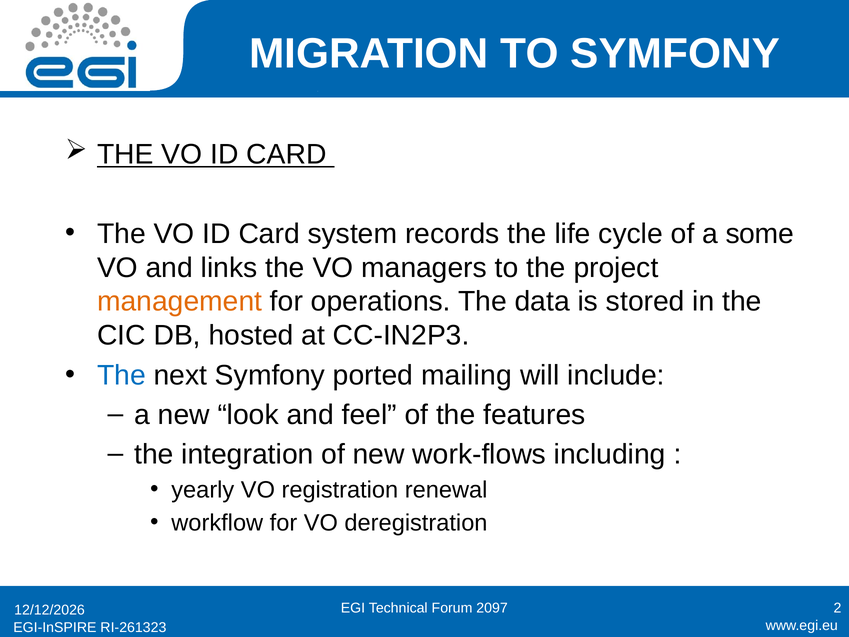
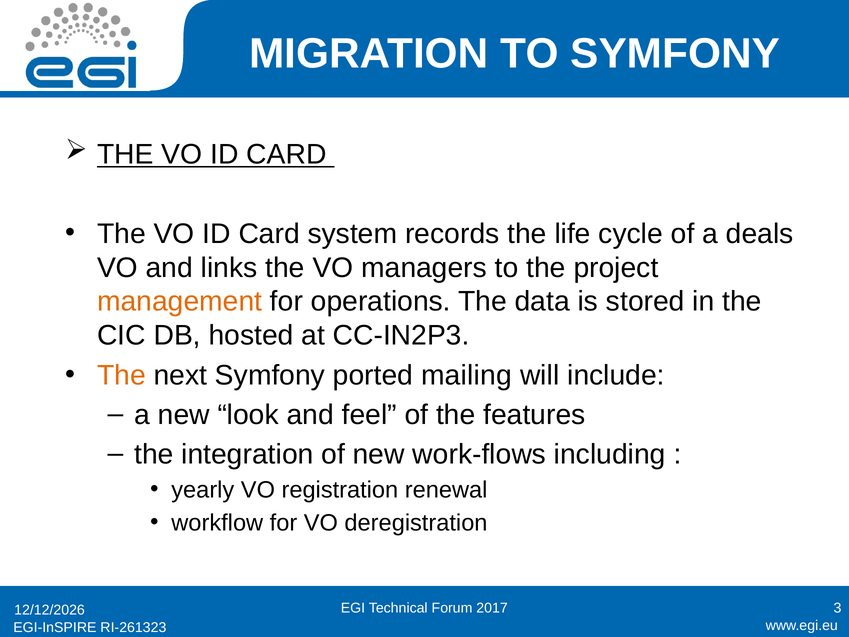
some: some -> deals
The at (121, 375) colour: blue -> orange
2097: 2097 -> 2017
2: 2 -> 3
